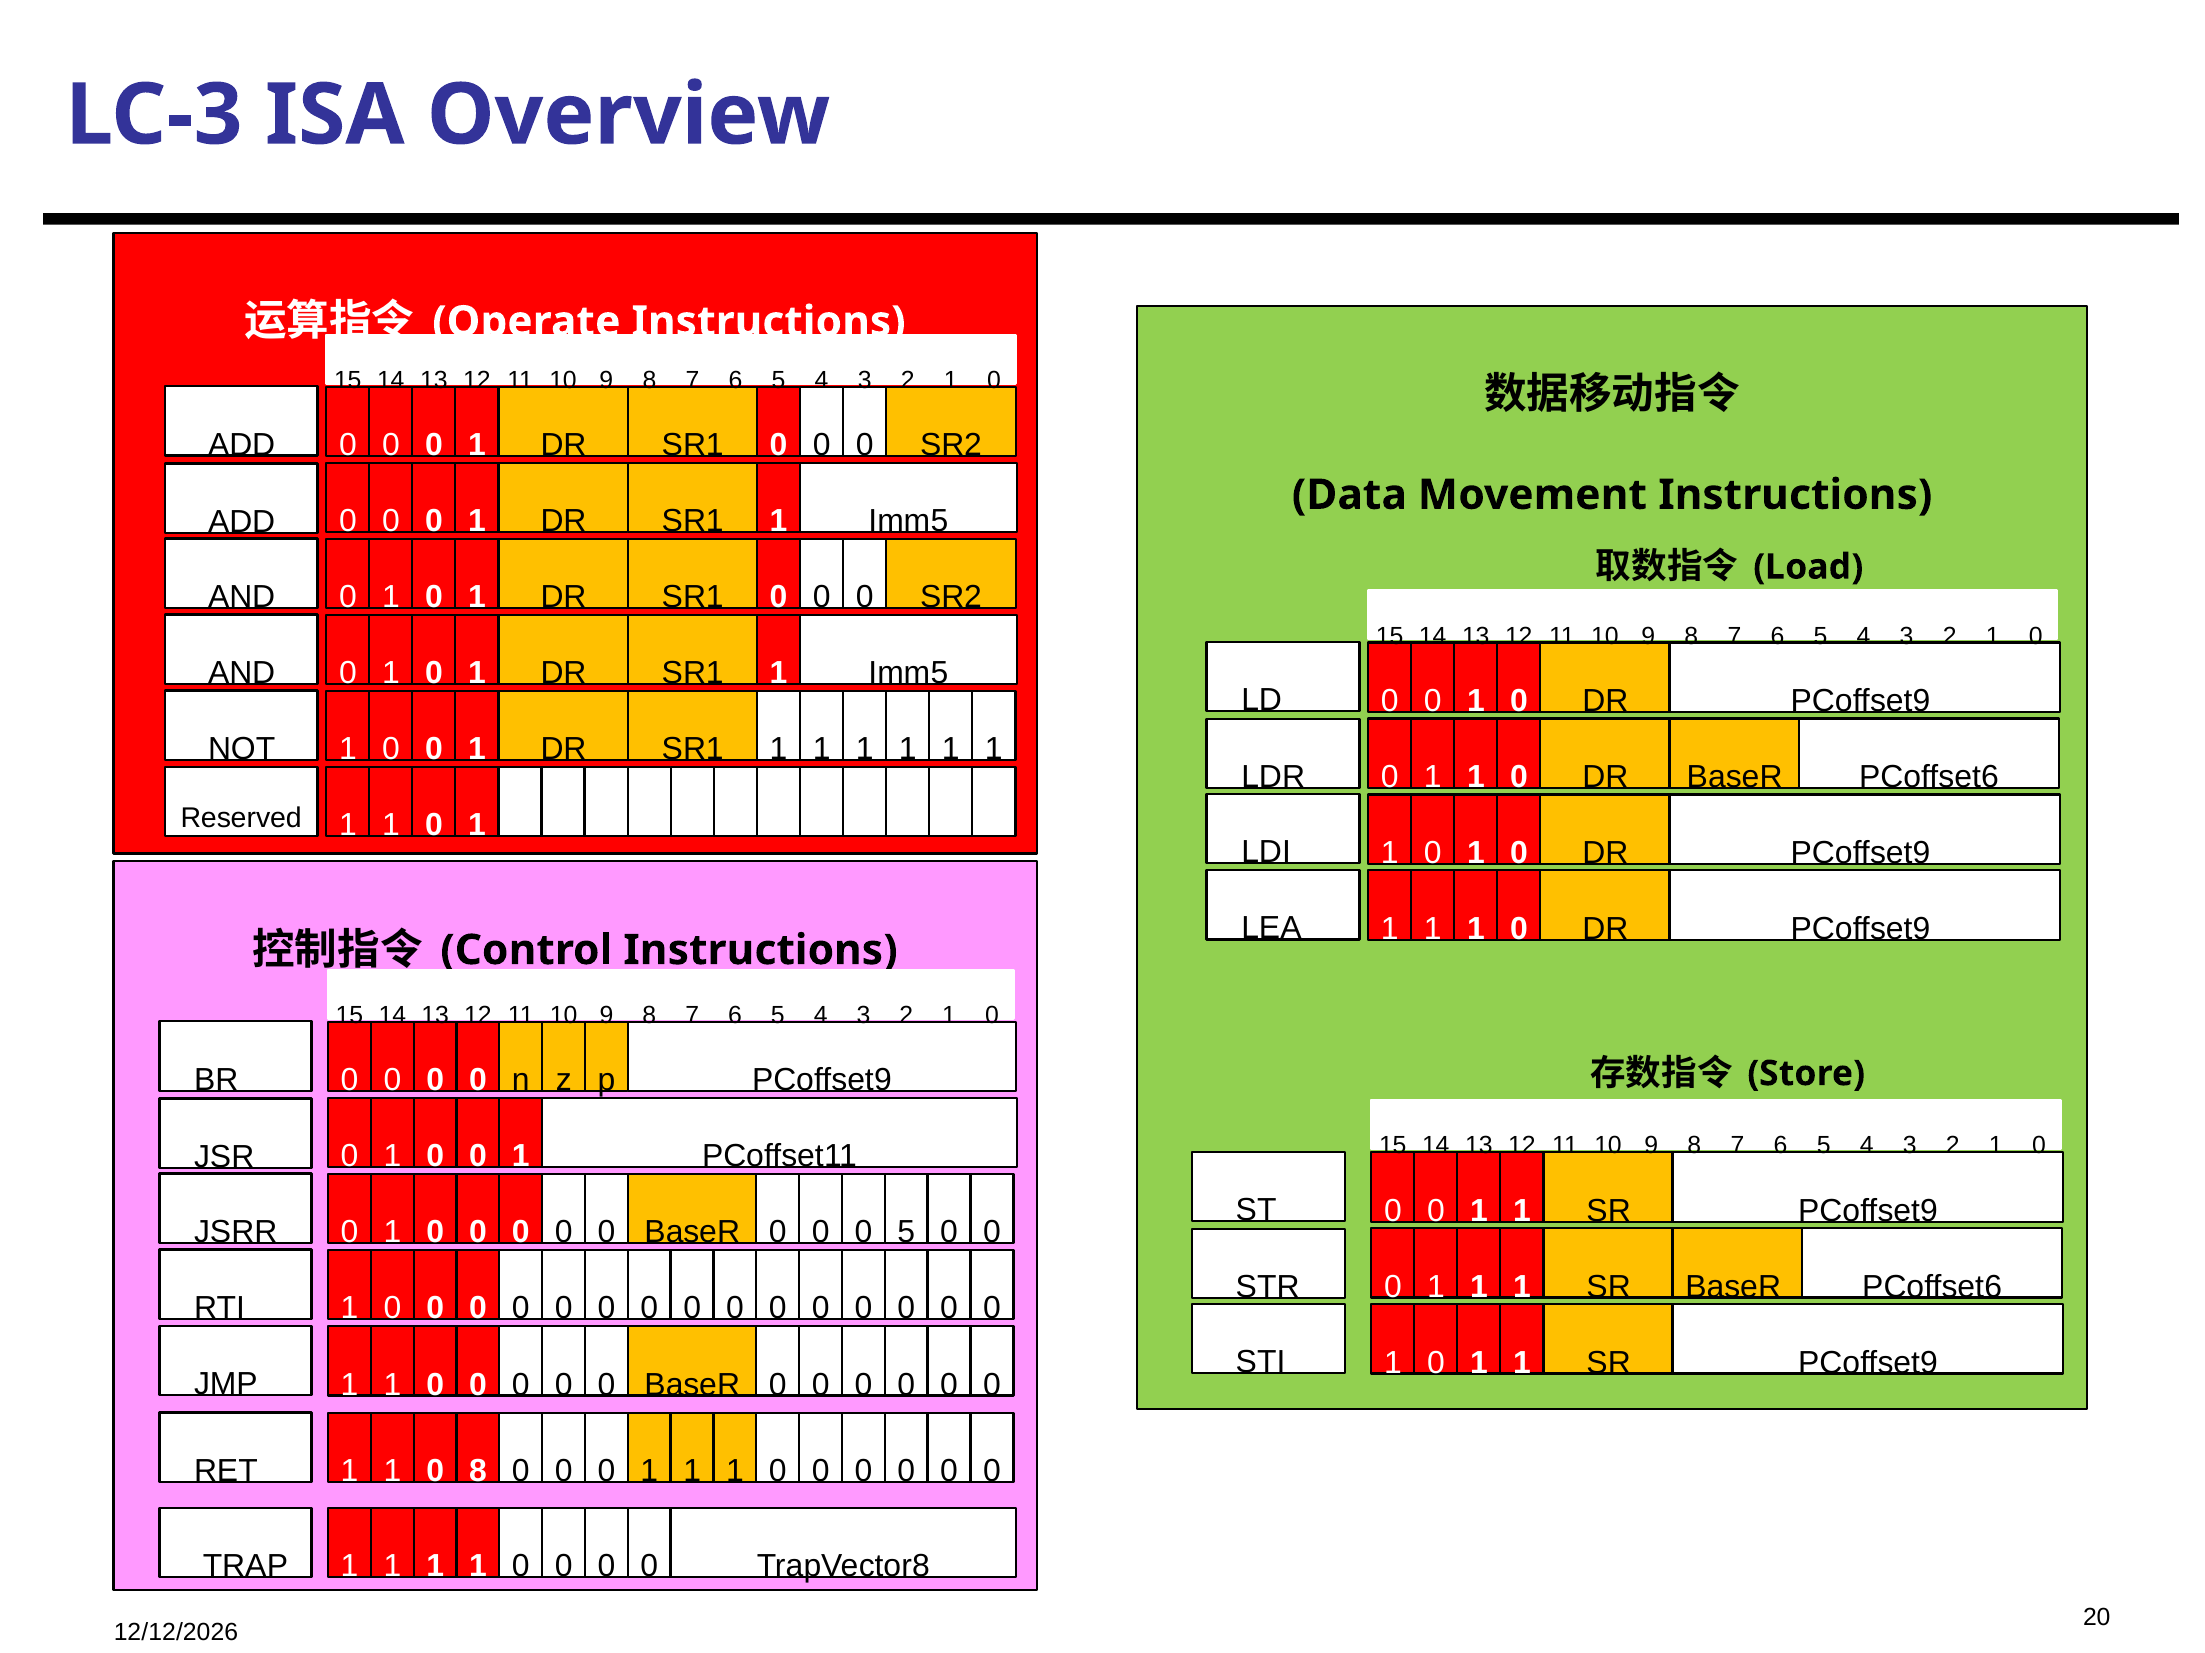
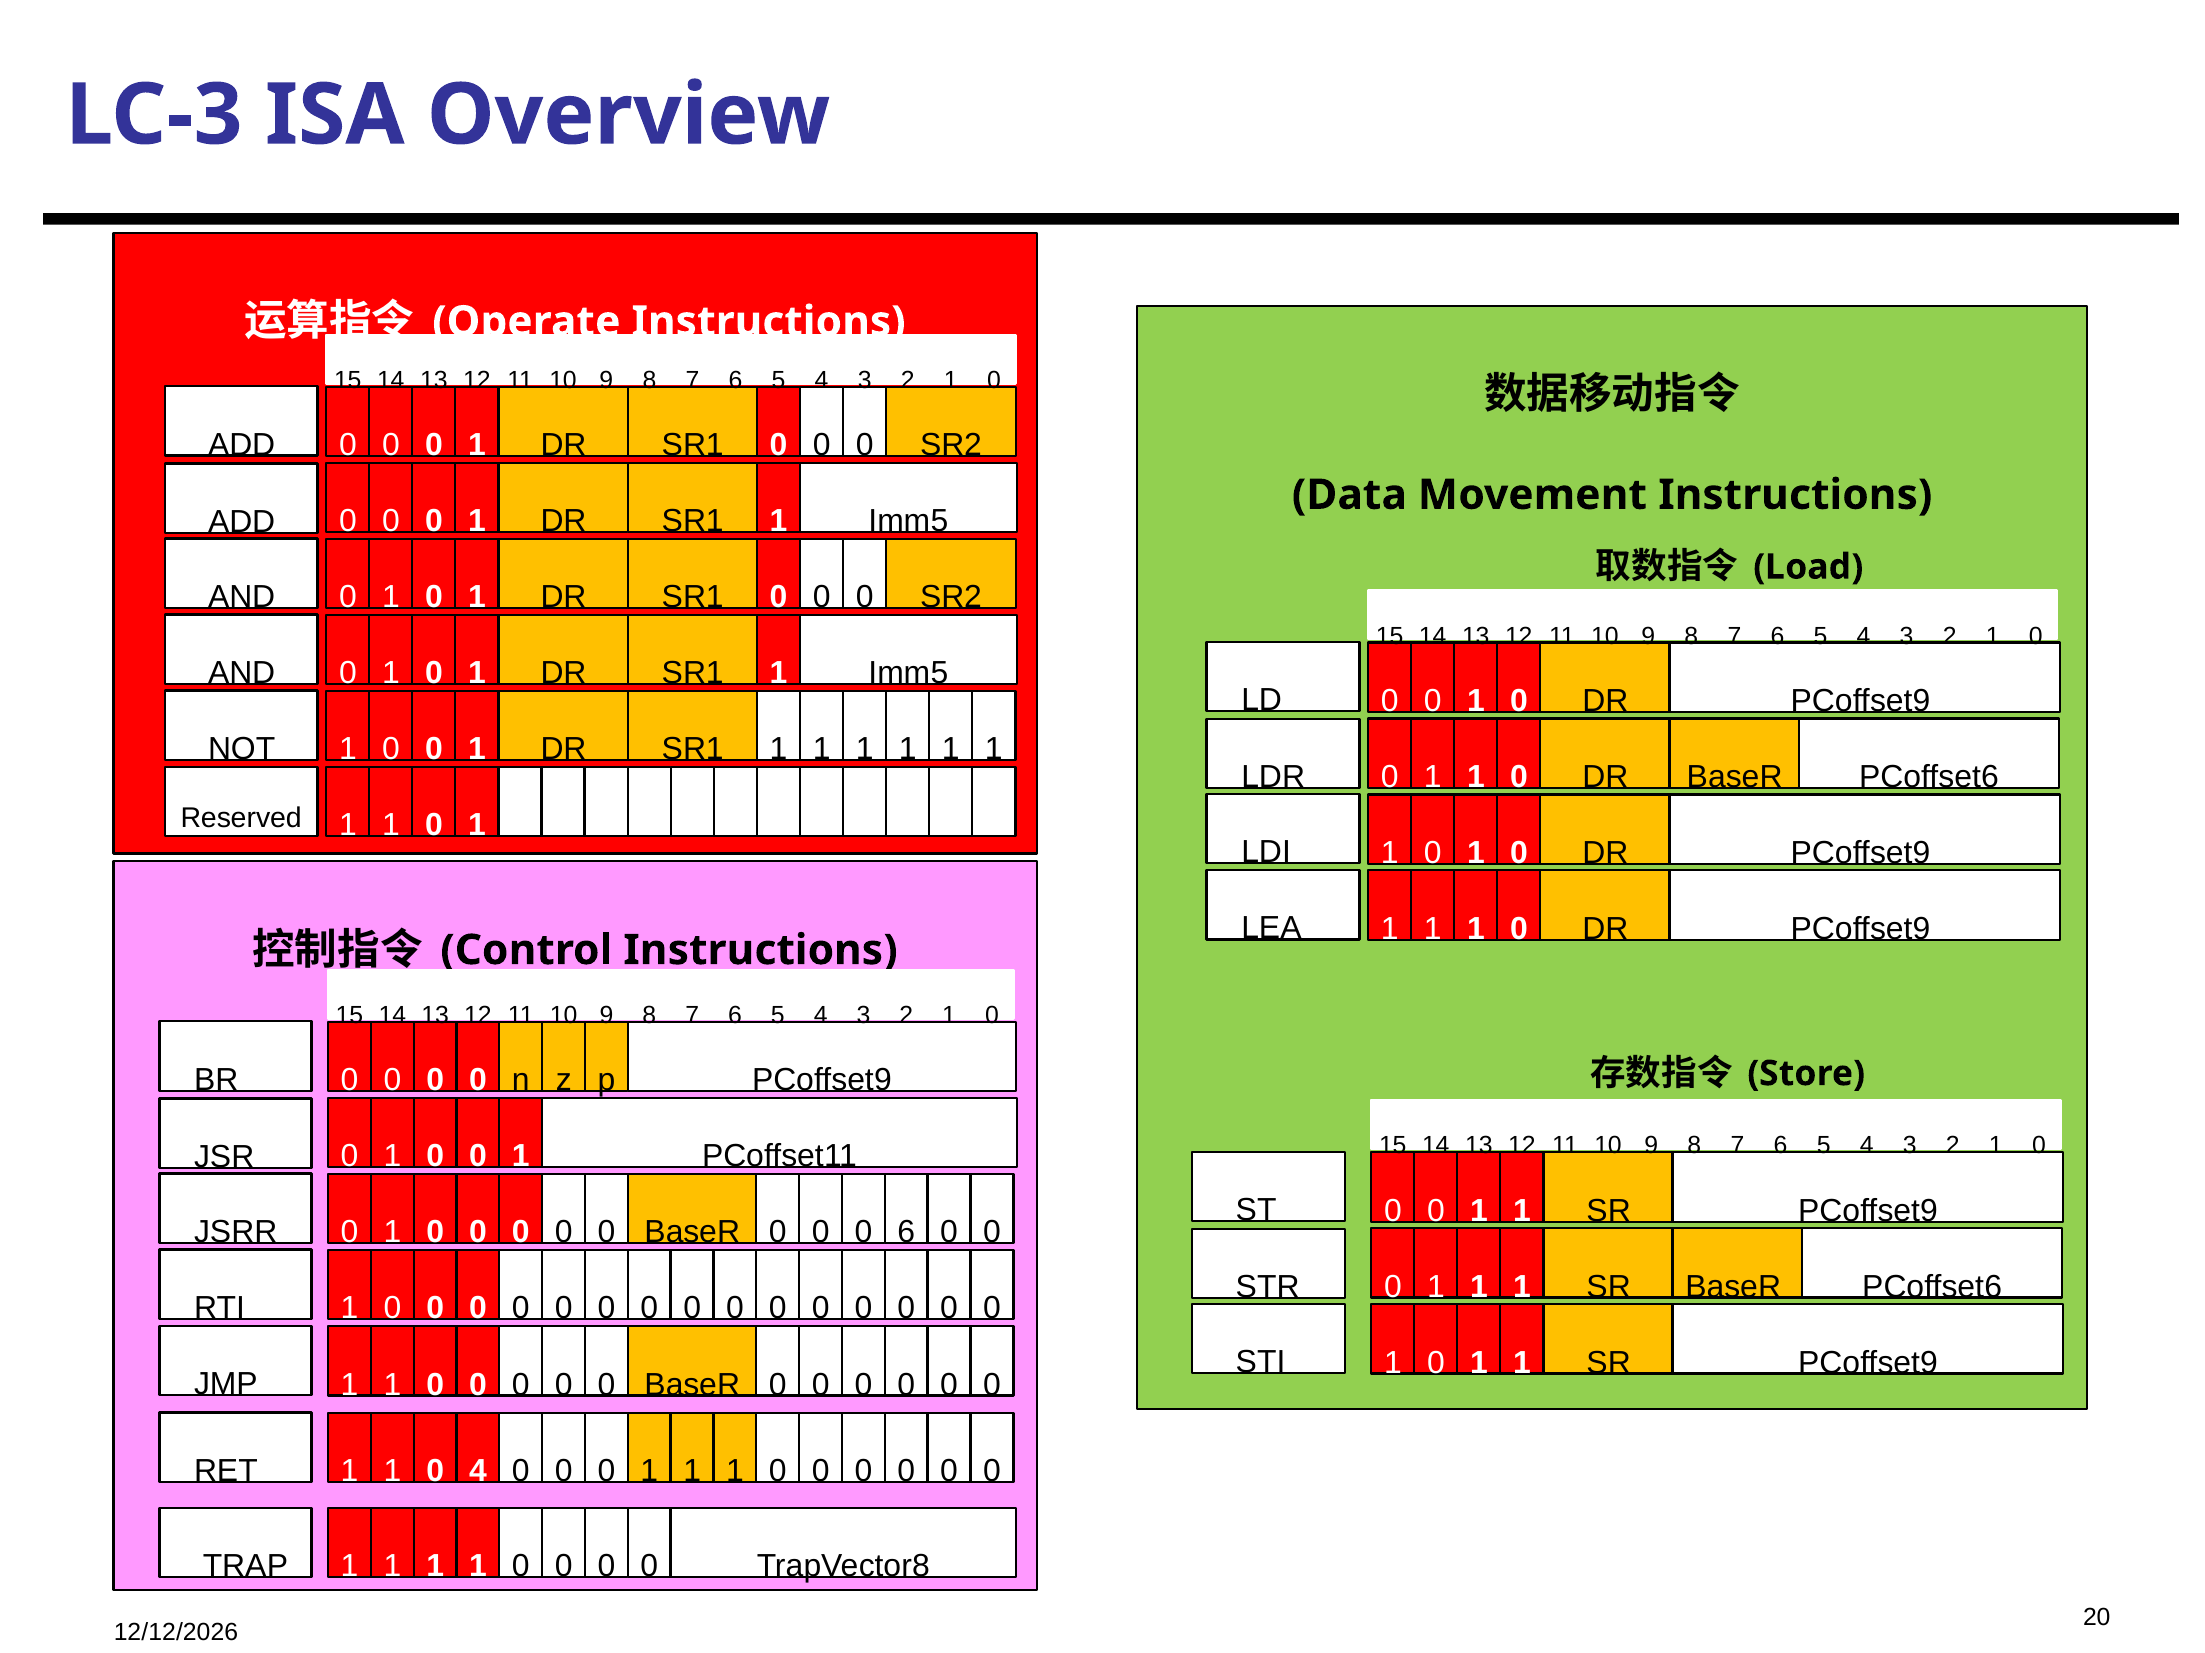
0 5: 5 -> 6
0 8: 8 -> 4
